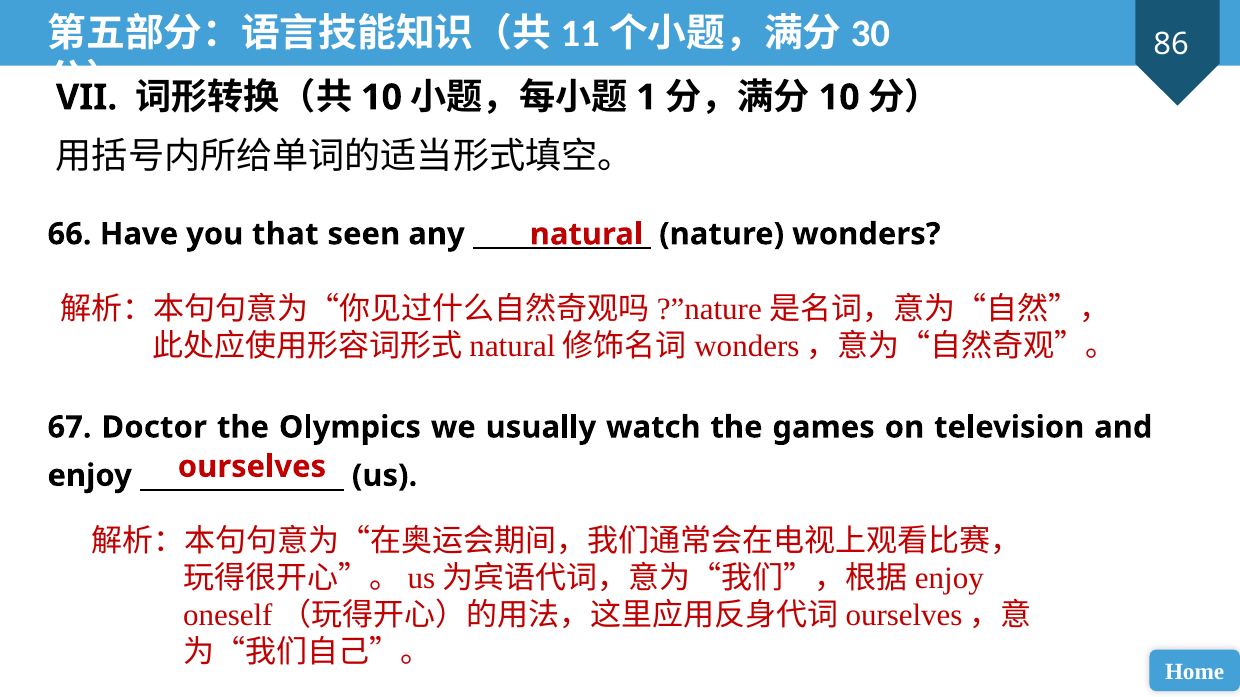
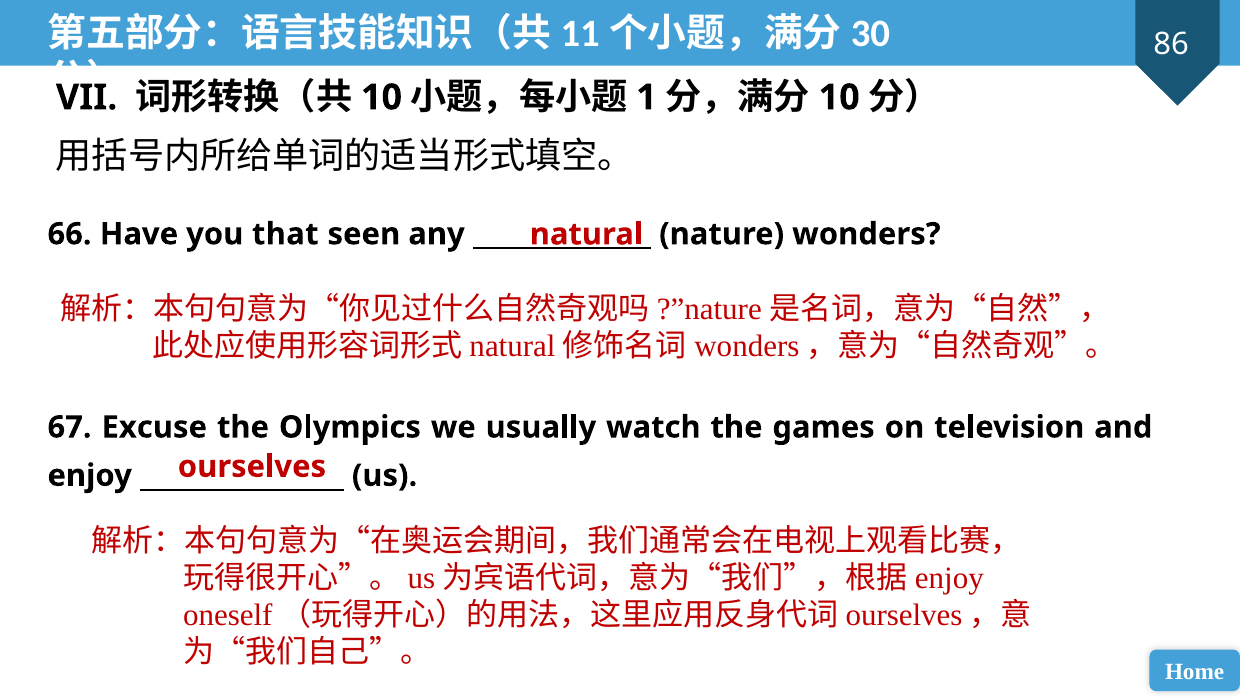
Doctor: Doctor -> Excuse
